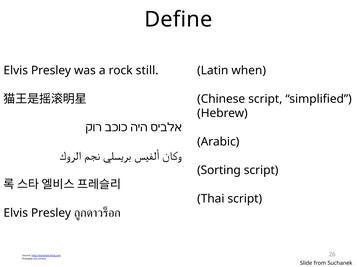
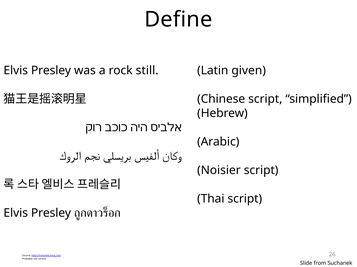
when: when -> given
Sorting: Sorting -> Noisier
